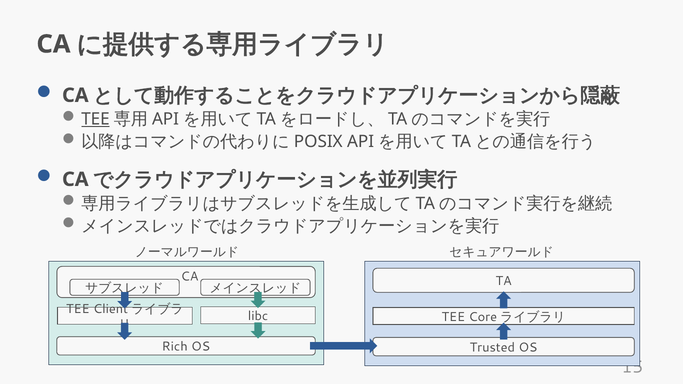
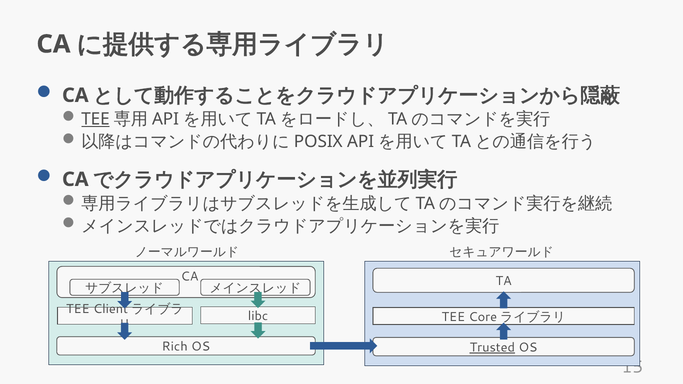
Trusted underline: none -> present
